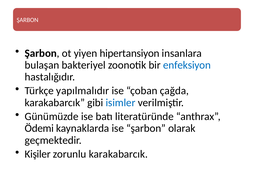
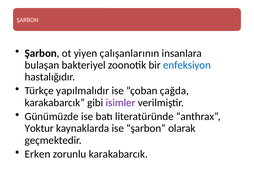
hipertansiyon: hipertansiyon -> çalışanlarının
isimler colour: blue -> purple
Ödemi: Ödemi -> Yoktur
Kişiler: Kişiler -> Erken
